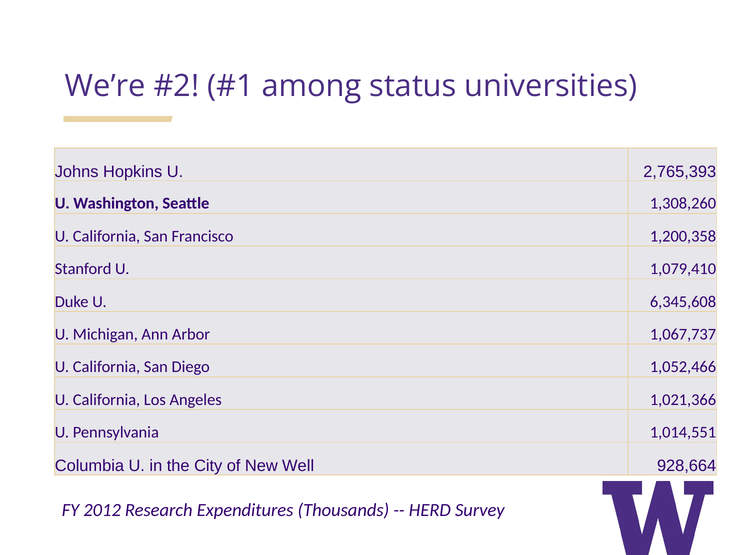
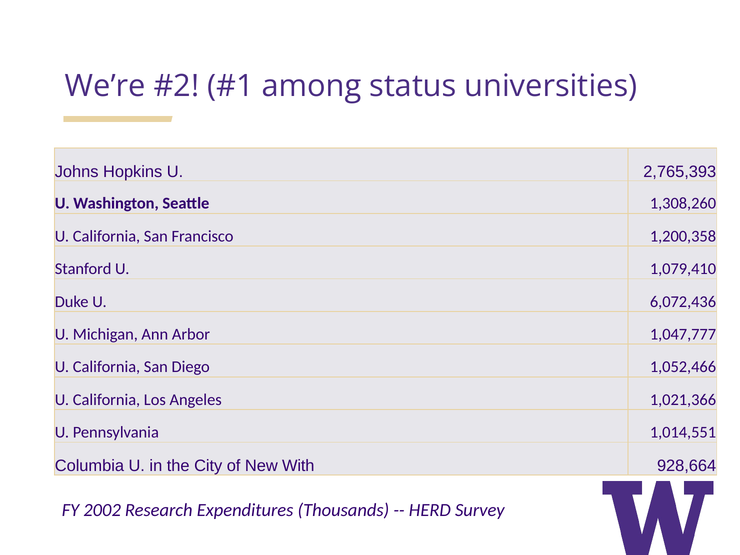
6,345,608: 6,345,608 -> 6,072,436
1,067,737: 1,067,737 -> 1,047,777
Well: Well -> With
2012: 2012 -> 2002
